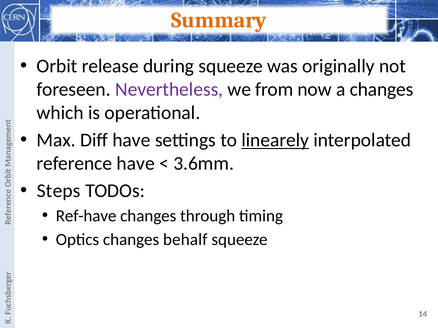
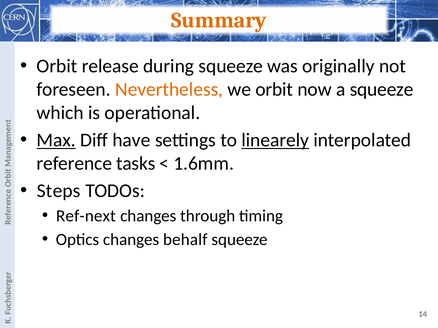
Nevertheless colour: purple -> orange
we from: from -> orbit
a changes: changes -> squeeze
Max underline: none -> present
reference have: have -> tasks
3.6mm: 3.6mm -> 1.6mm
Ref-have: Ref-have -> Ref-next
